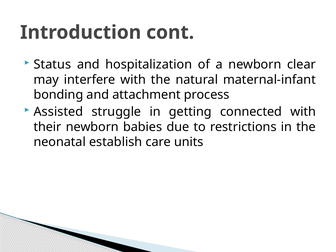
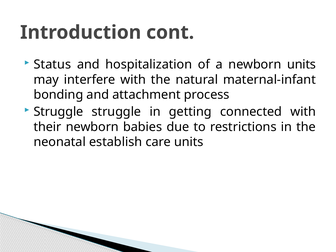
newborn clear: clear -> units
Assisted at (58, 112): Assisted -> Struggle
